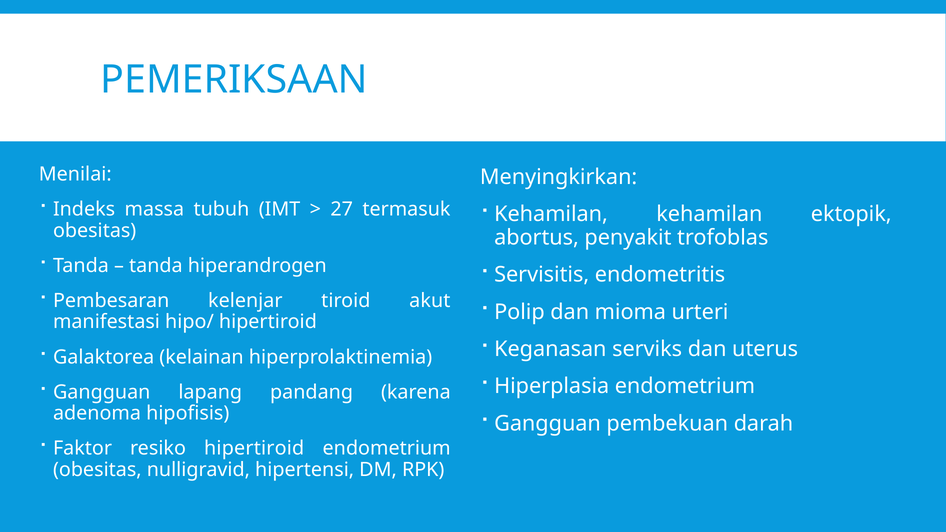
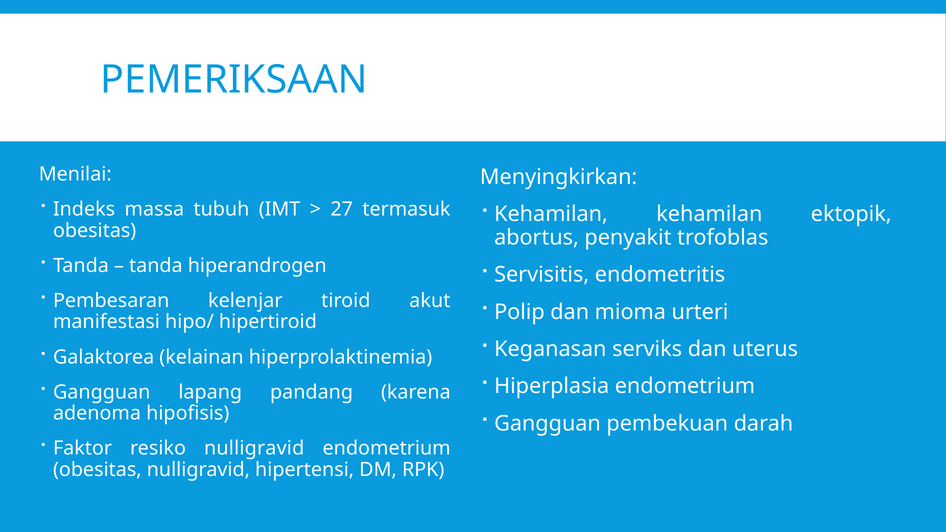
resiko hipertiroid: hipertiroid -> nulligravid
